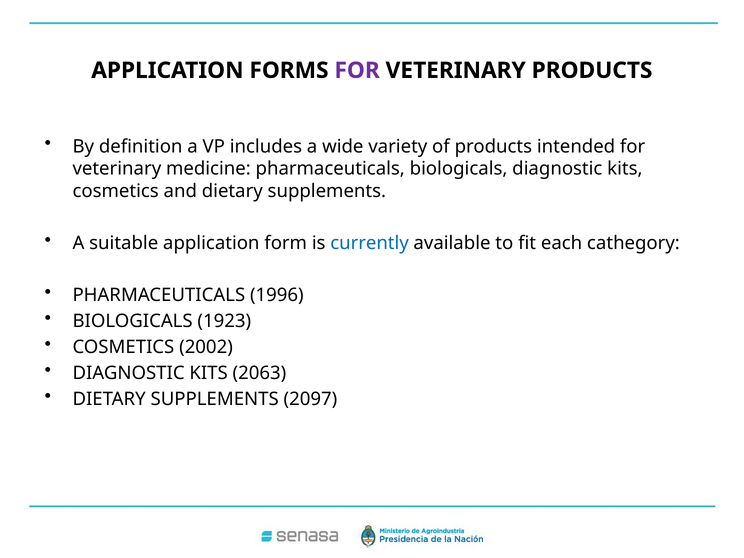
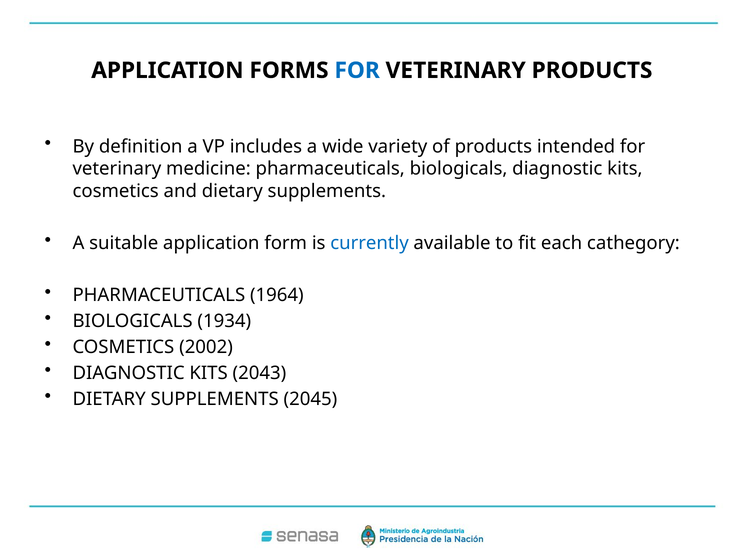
FOR at (357, 70) colour: purple -> blue
1996: 1996 -> 1964
1923: 1923 -> 1934
2063: 2063 -> 2043
2097: 2097 -> 2045
